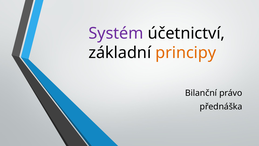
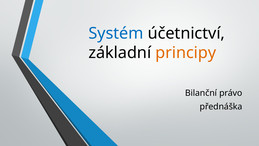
Systém colour: purple -> blue
